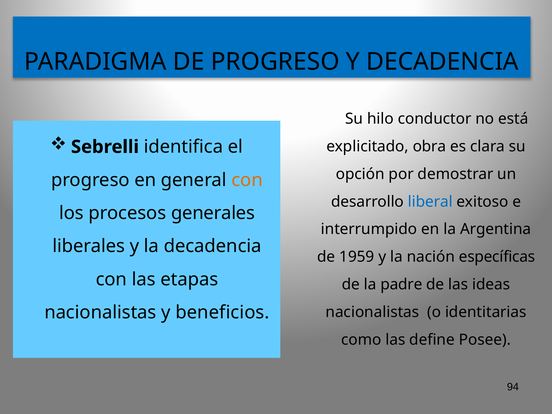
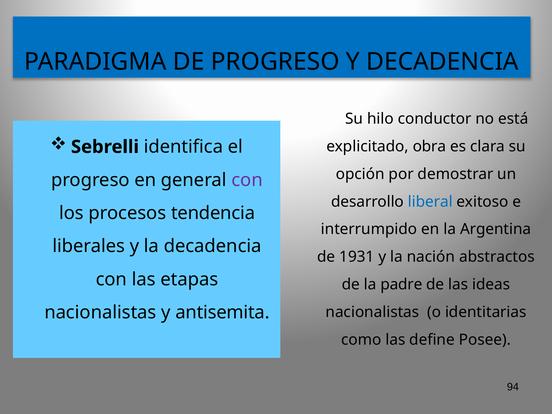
con at (247, 180) colour: orange -> purple
generales: generales -> tendencia
1959: 1959 -> 1931
específicas: específicas -> abstractos
beneficios: beneficios -> antisemita
